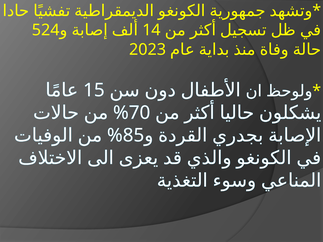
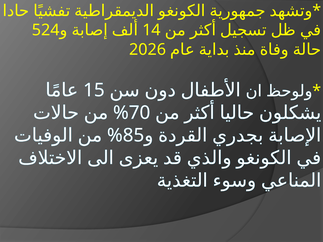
2023: 2023 -> 2026
